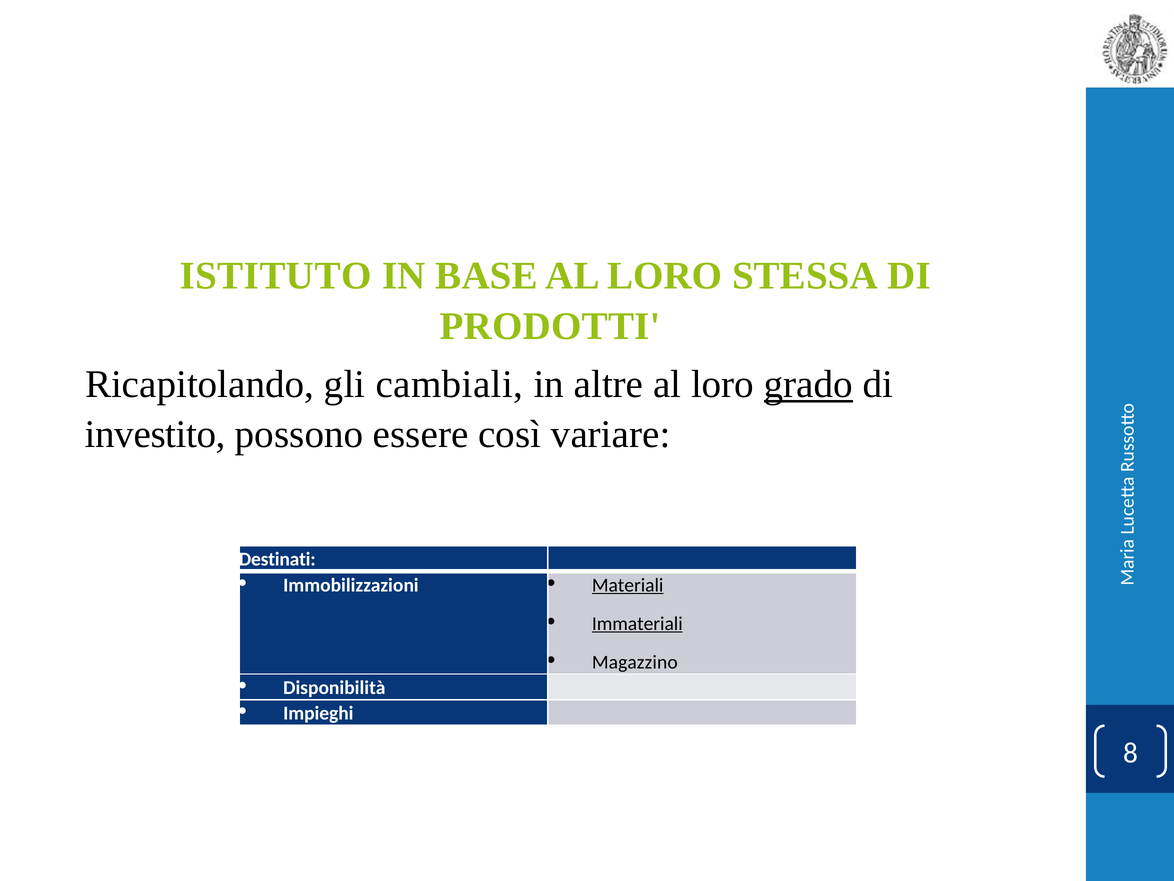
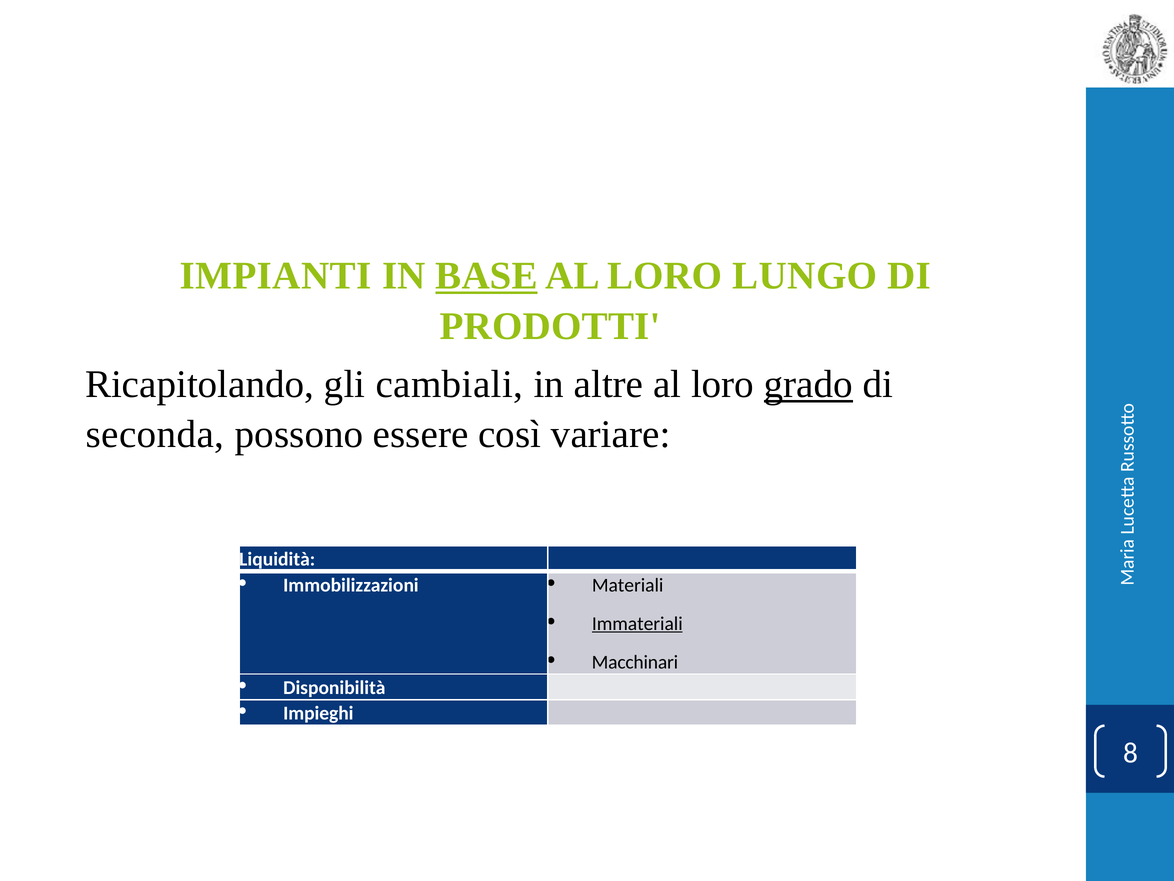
ISTITUTO: ISTITUTO -> IMPIANTI
BASE underline: none -> present
STESSA: STESSA -> LUNGO
investito: investito -> seconda
Destinati: Destinati -> Liquidità
Materiali underline: present -> none
Magazzino: Magazzino -> Macchinari
